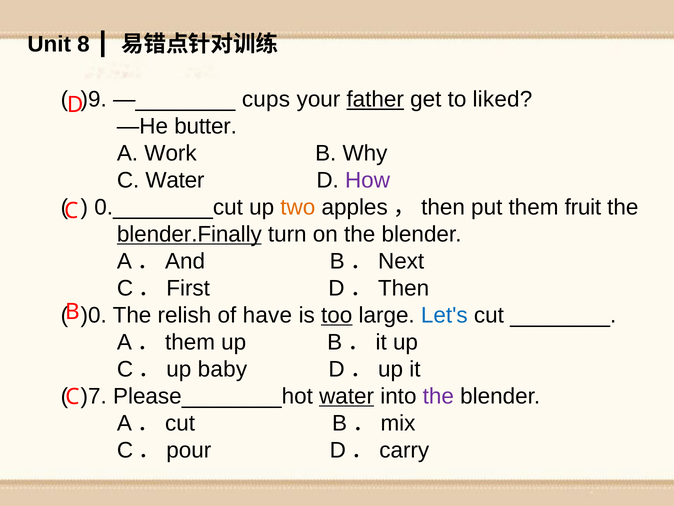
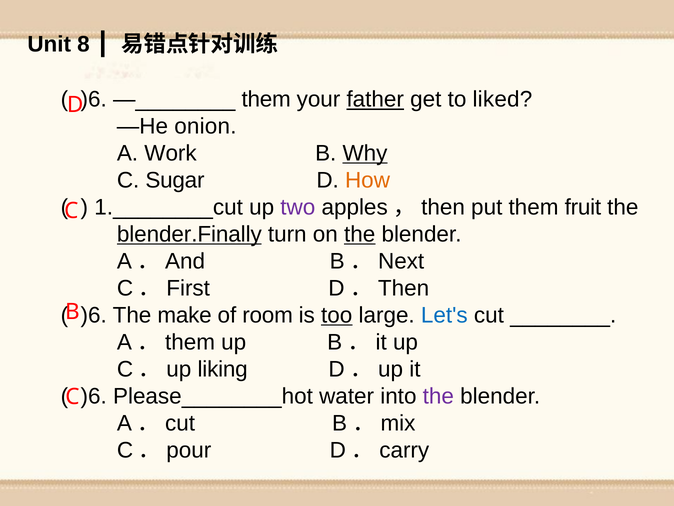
)9 at (94, 99): )9 -> )6
cups at (266, 99): cups -> them
butter: butter -> onion
Why underline: none -> present
C Water: Water -> Sugar
How colour: purple -> orange
0.________cut: 0.________cut -> 1.________cut
two colour: orange -> purple
the at (360, 234) underline: none -> present
)0 at (94, 315): )0 -> )6
relish: relish -> make
have: have -> room
baby: baby -> liking
)7 at (94, 396): )7 -> )6
water at (347, 396) underline: present -> none
